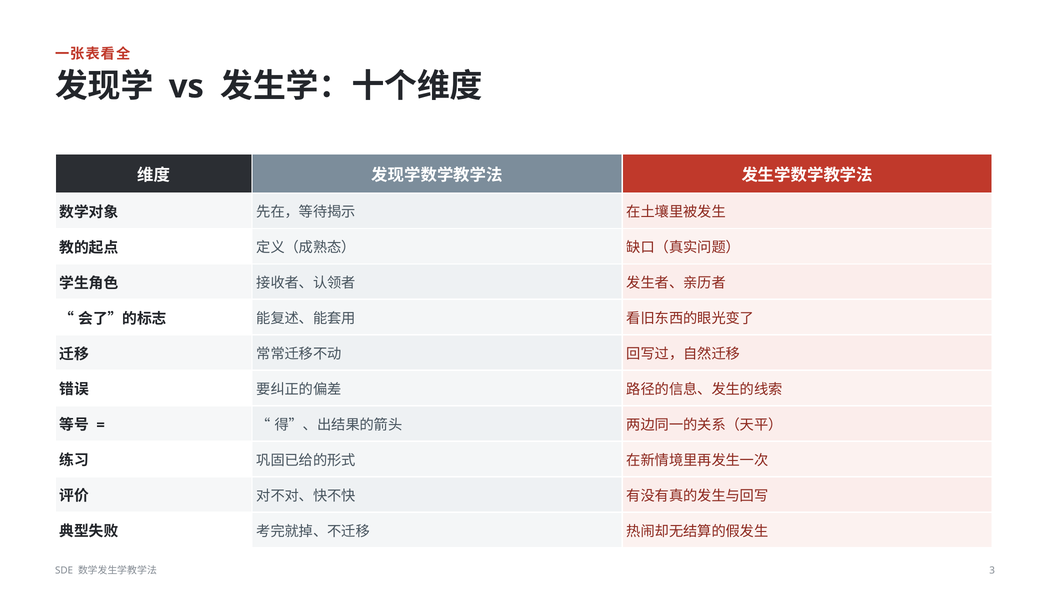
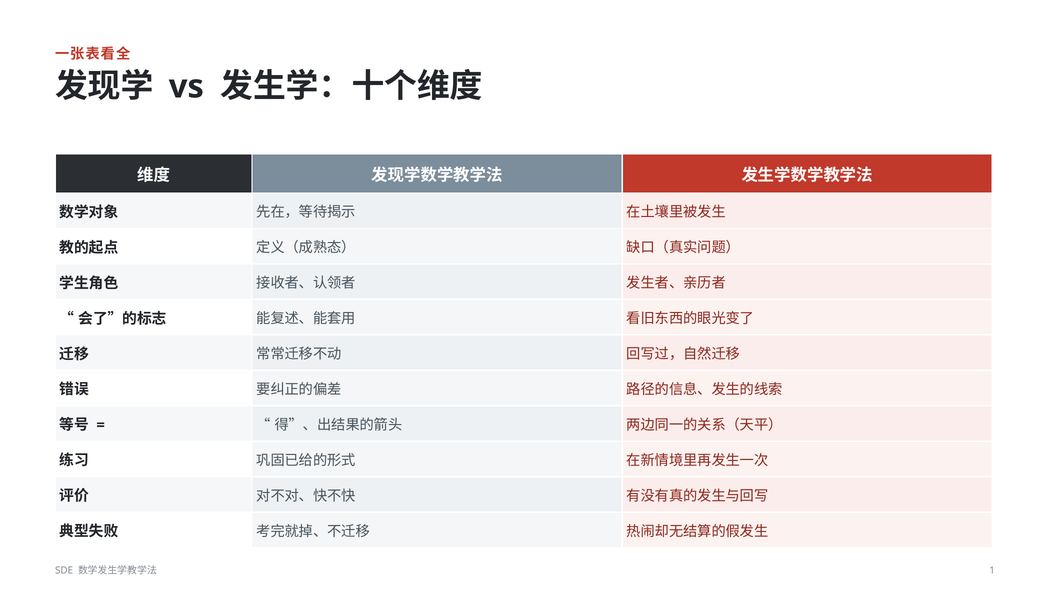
3: 3 -> 1
